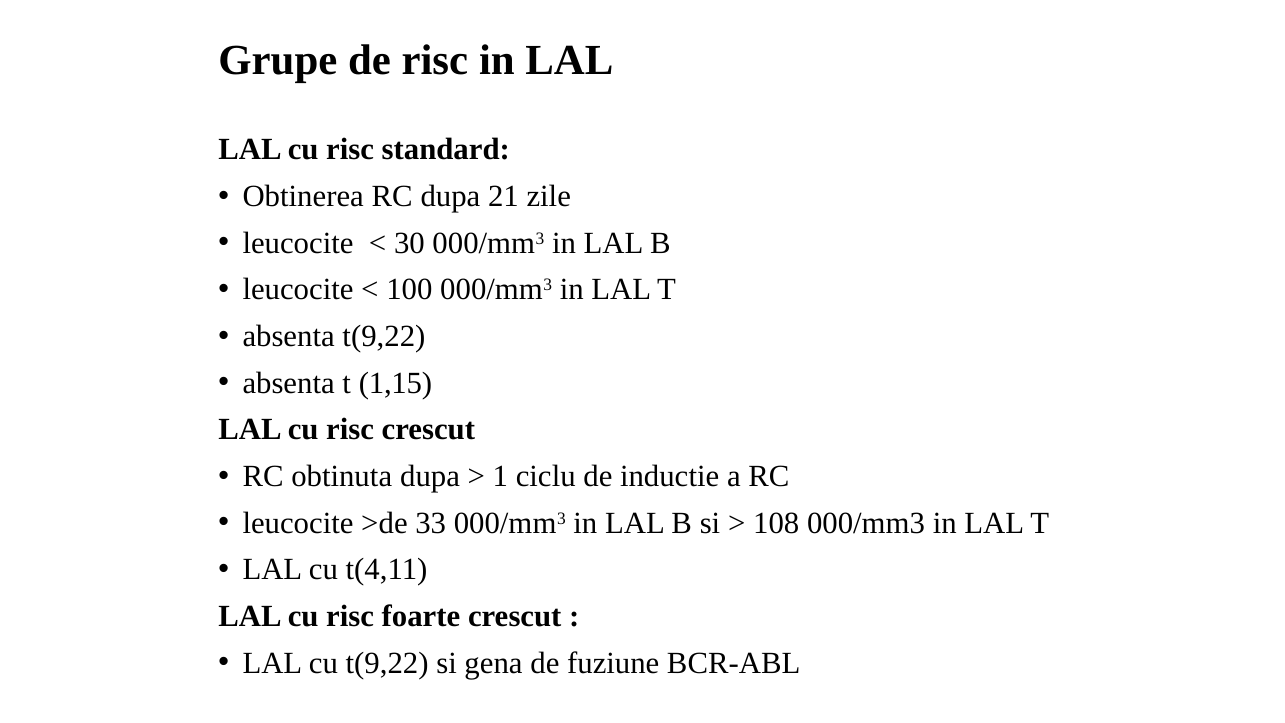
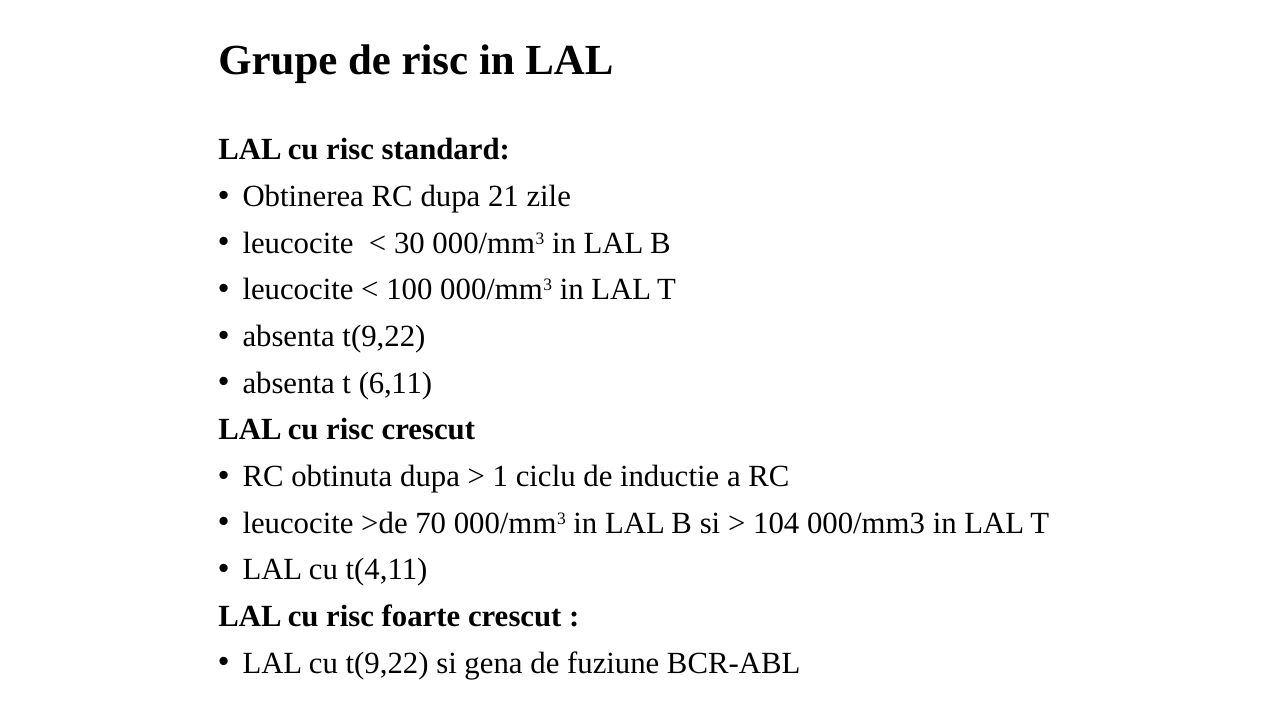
1,15: 1,15 -> 6,11
33: 33 -> 70
108: 108 -> 104
